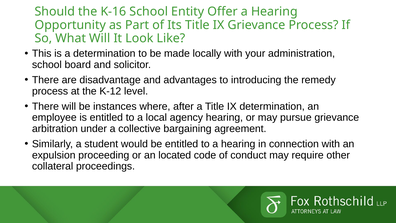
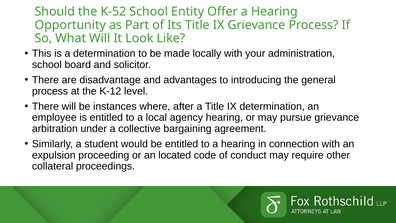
K-16: K-16 -> K-52
remedy: remedy -> general
